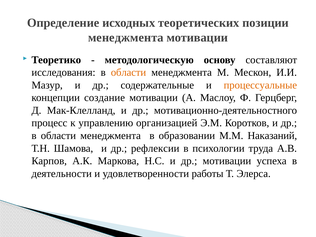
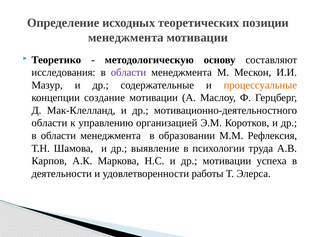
области at (129, 72) colour: orange -> purple
процесс at (49, 123): процесс -> области
Наказаний: Наказаний -> Рефлексия
рефлексии: рефлексии -> выявление
